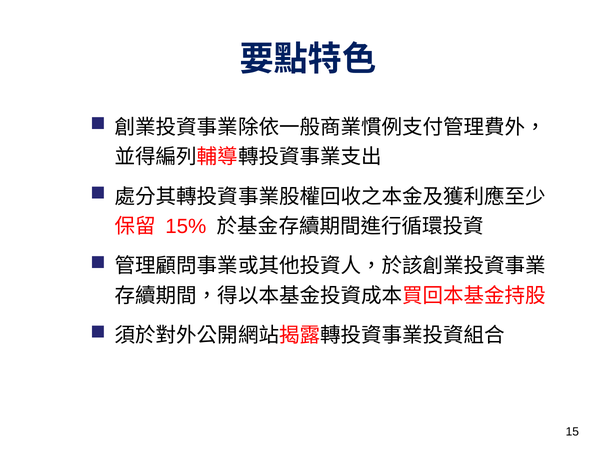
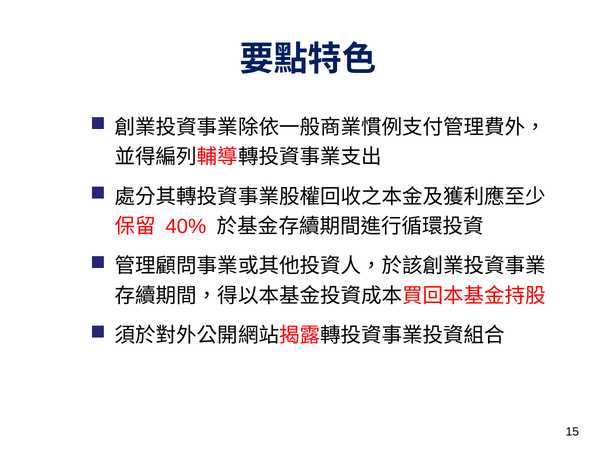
15%: 15% -> 40%
